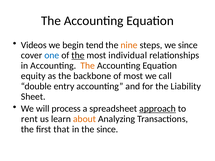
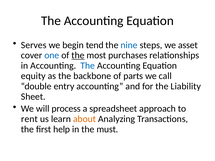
Videos: Videos -> Serves
nine colour: orange -> blue
we since: since -> asset
individual: individual -> purchases
The at (88, 66) colour: orange -> blue
of most: most -> parts
approach underline: present -> none
that: that -> help
the since: since -> must
